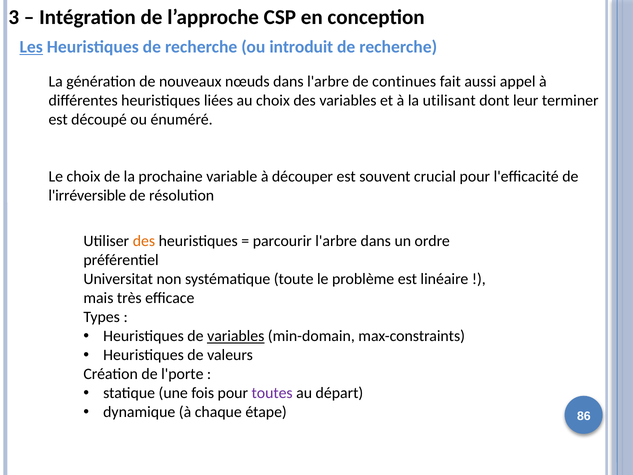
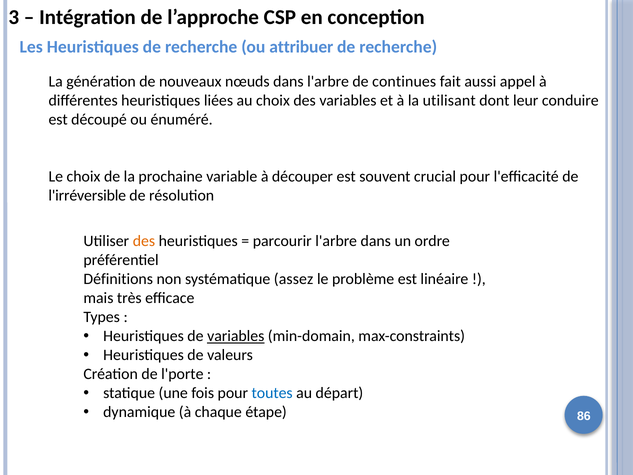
Les underline: present -> none
introduit: introduit -> attribuer
terminer: terminer -> conduire
Universitat: Universitat -> Définitions
toute: toute -> assez
toutes colour: purple -> blue
